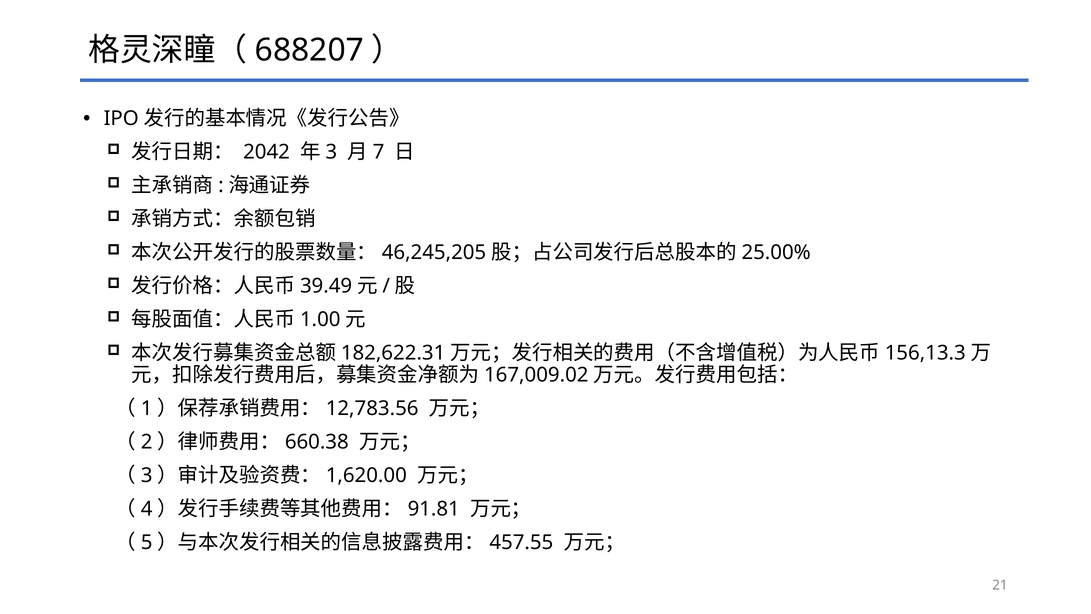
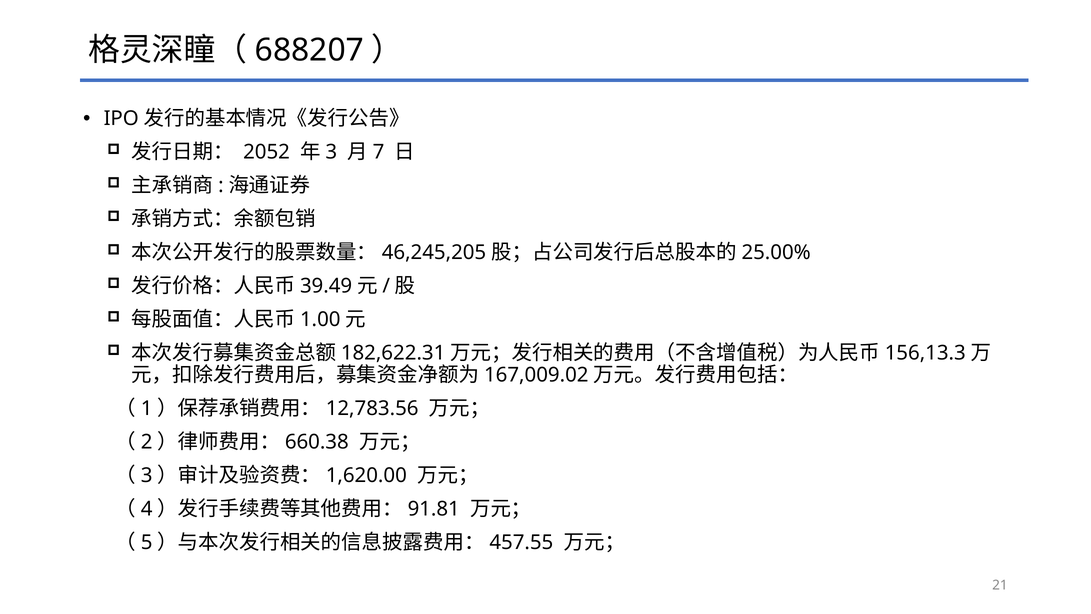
2042: 2042 -> 2052
